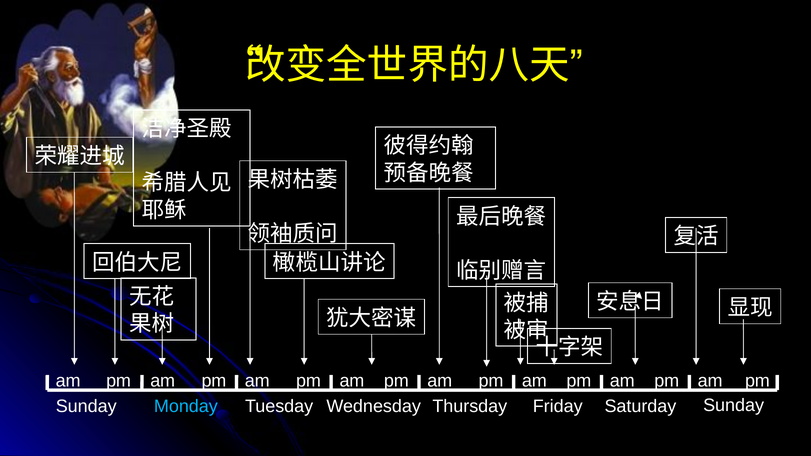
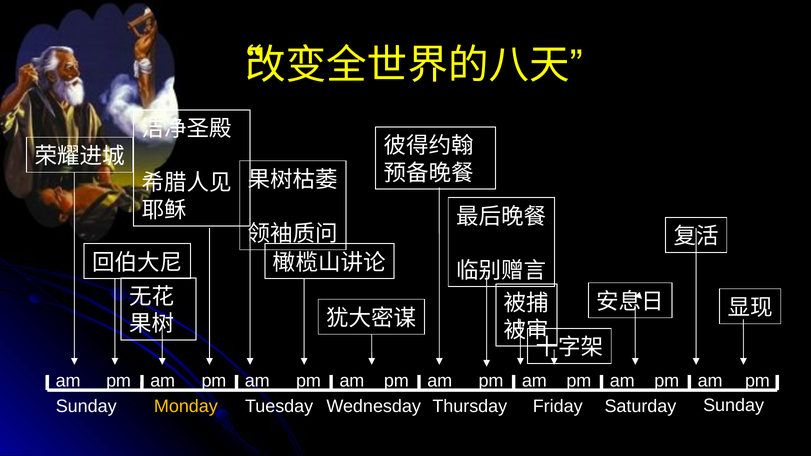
Monday colour: light blue -> yellow
